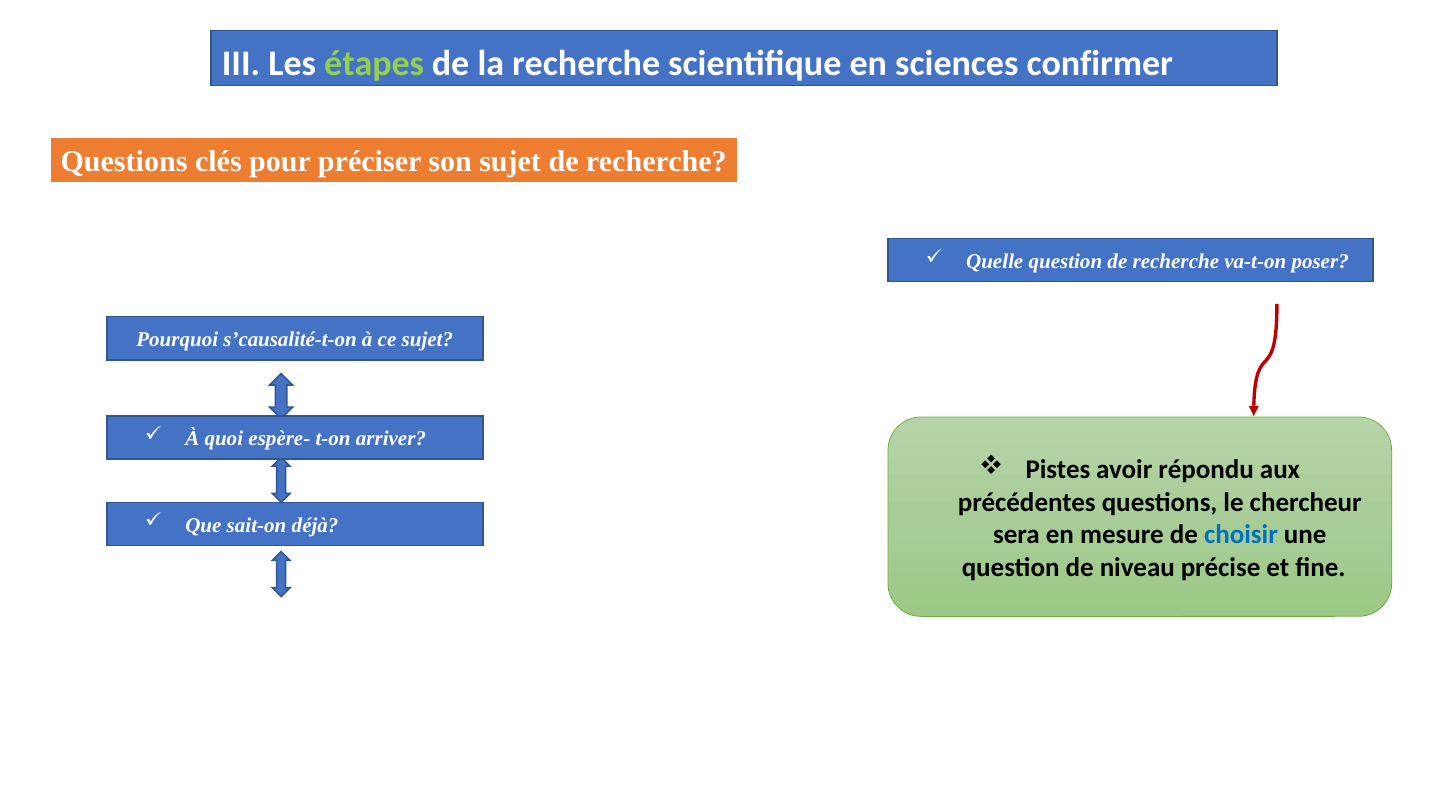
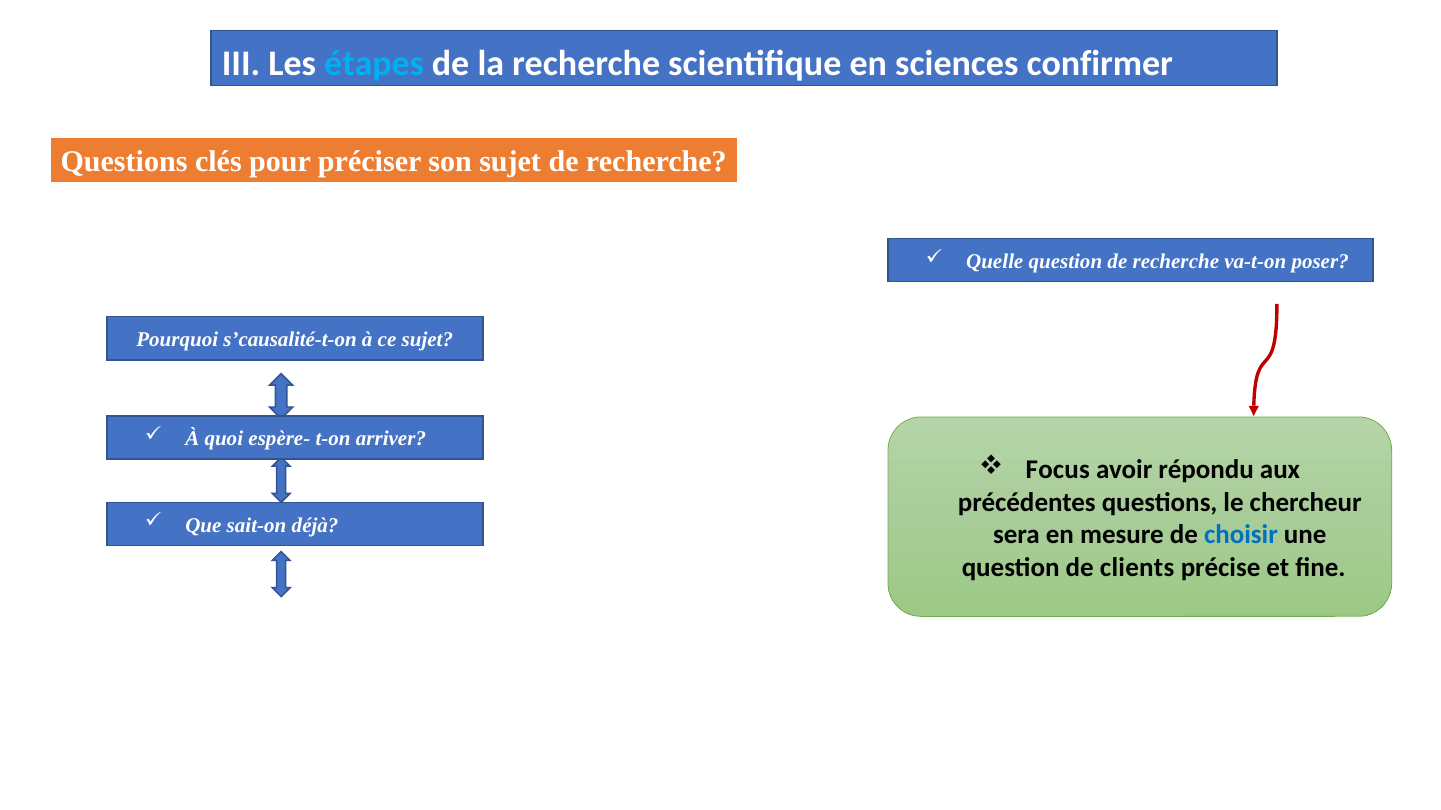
étapes colour: light green -> light blue
Pistes: Pistes -> Focus
niveau: niveau -> clients
